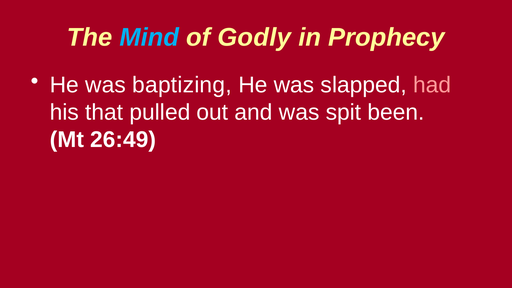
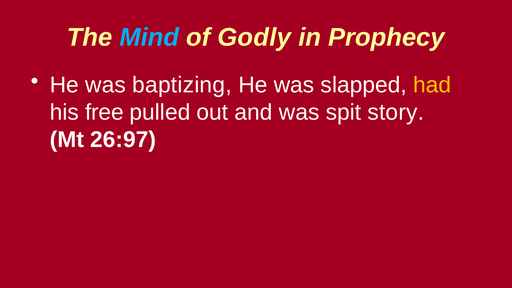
had colour: pink -> yellow
that: that -> free
been: been -> story
26:49: 26:49 -> 26:97
